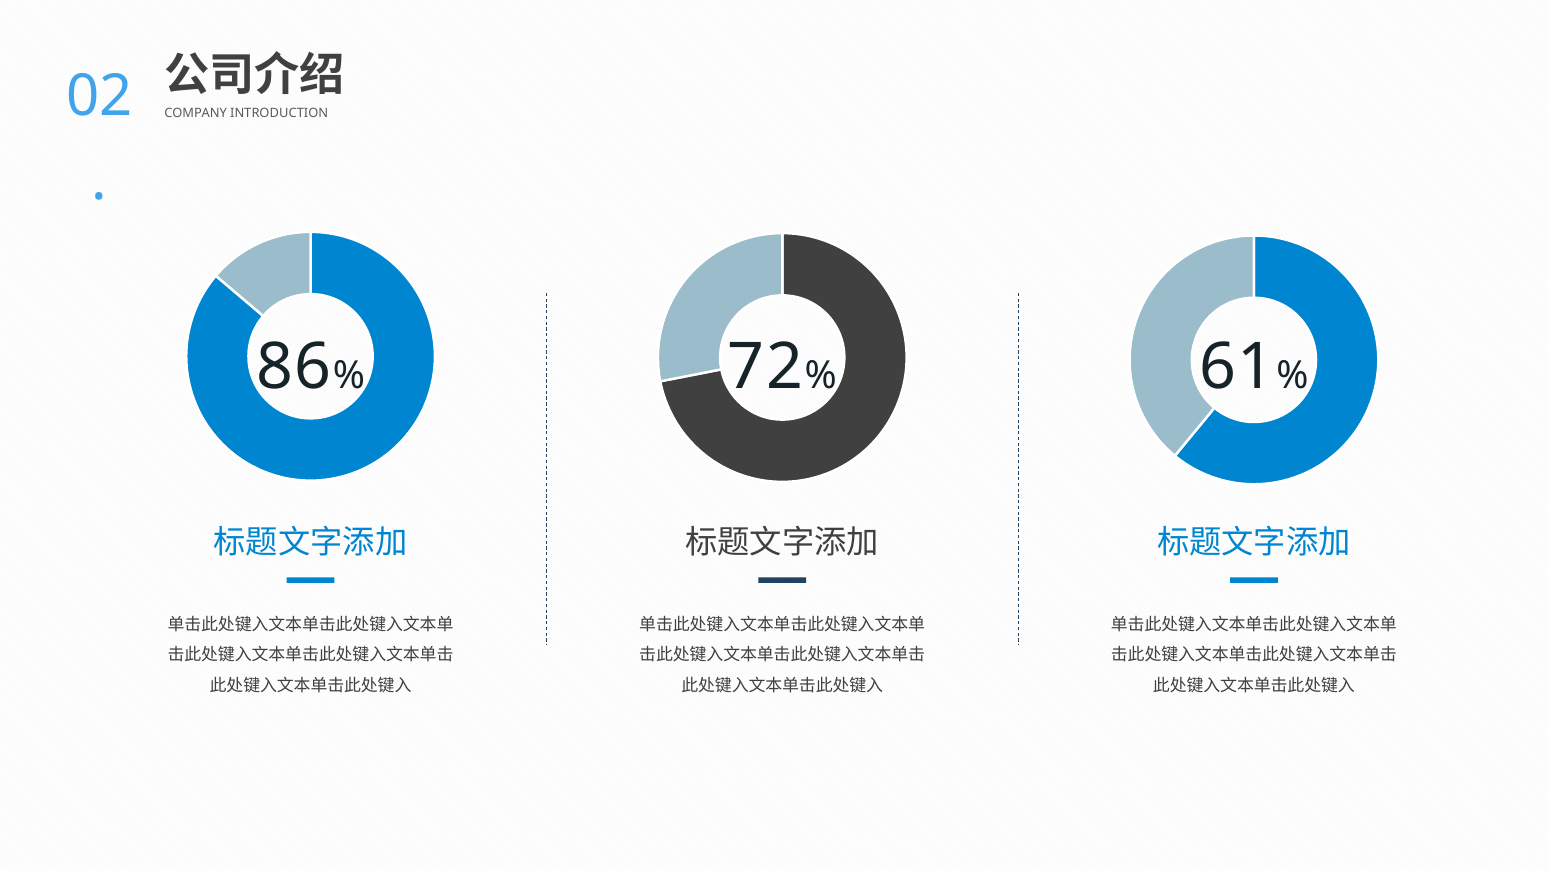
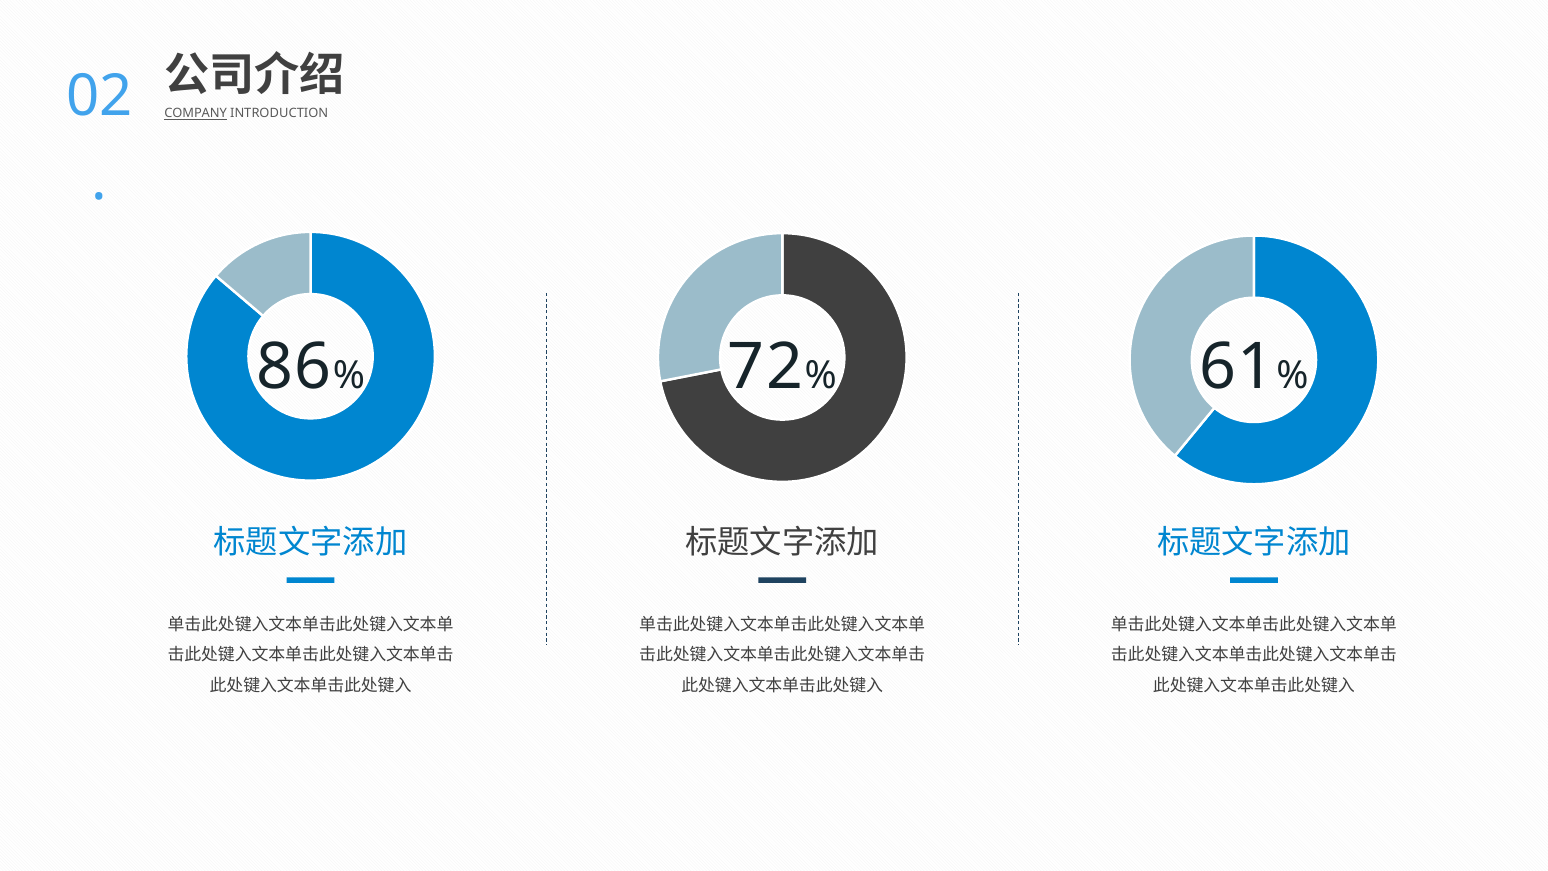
COMPANY underline: none -> present
